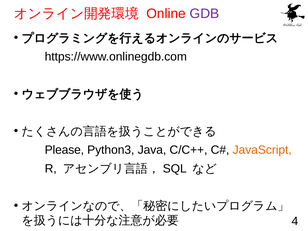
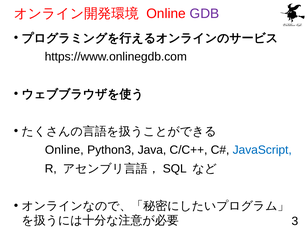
Please at (64, 150): Please -> Online
JavaScript colour: orange -> blue
4: 4 -> 3
